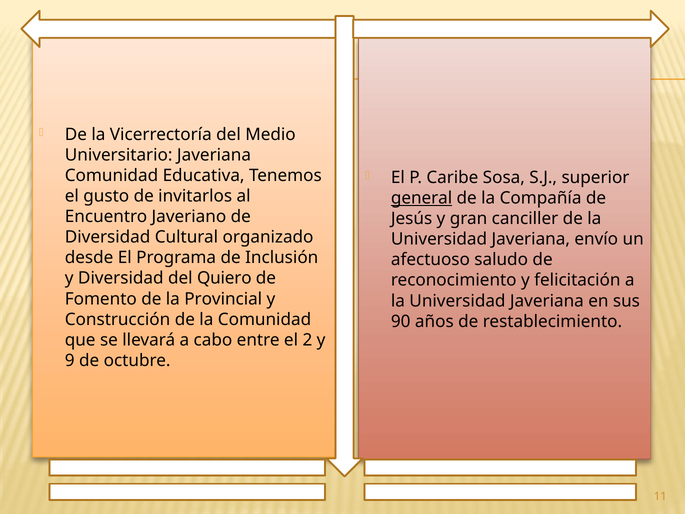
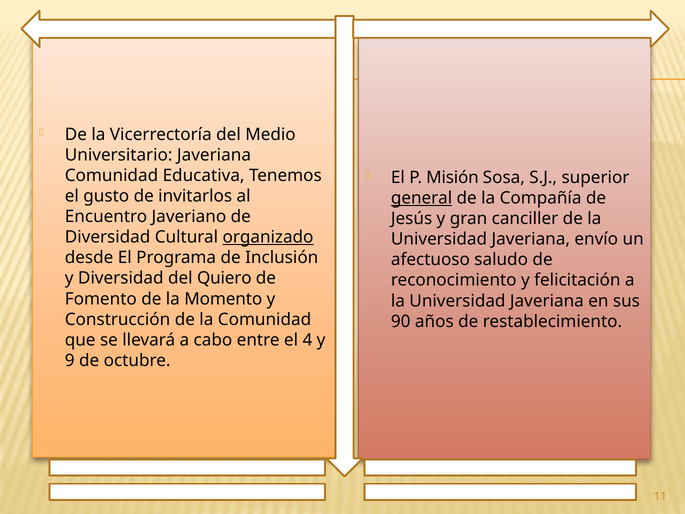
Caribe: Caribe -> Misión
organizado underline: none -> present
Provincial: Provincial -> Momento
2: 2 -> 4
